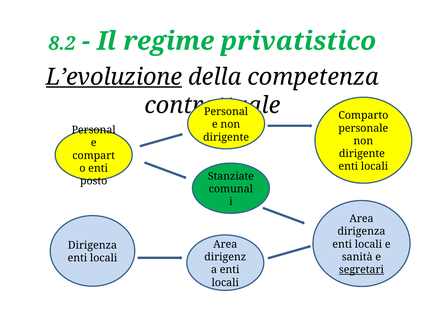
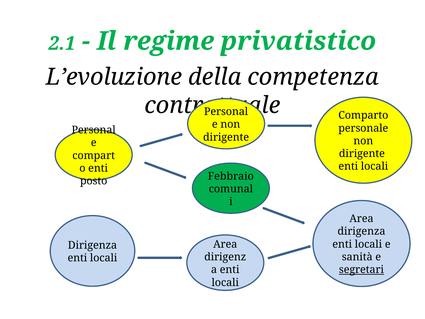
8.2: 8.2 -> 2.1
L’evoluzione underline: present -> none
Stanziate: Stanziate -> Febbraio
